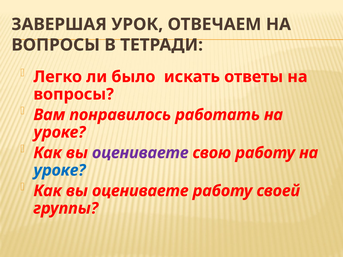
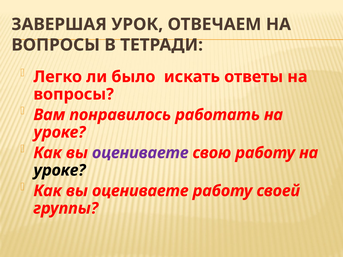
уроке at (60, 170) colour: blue -> black
